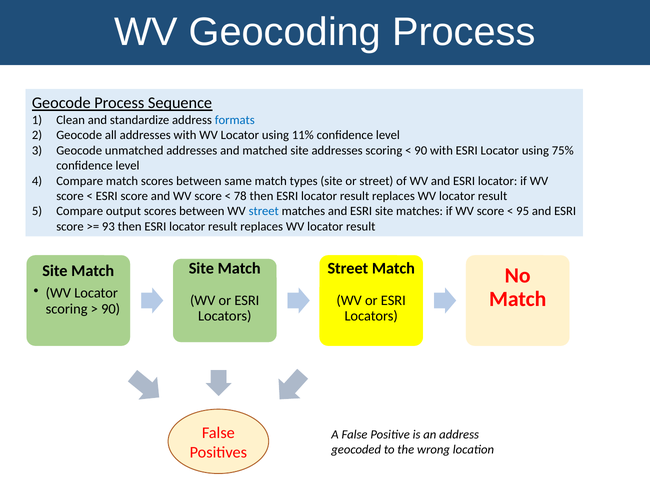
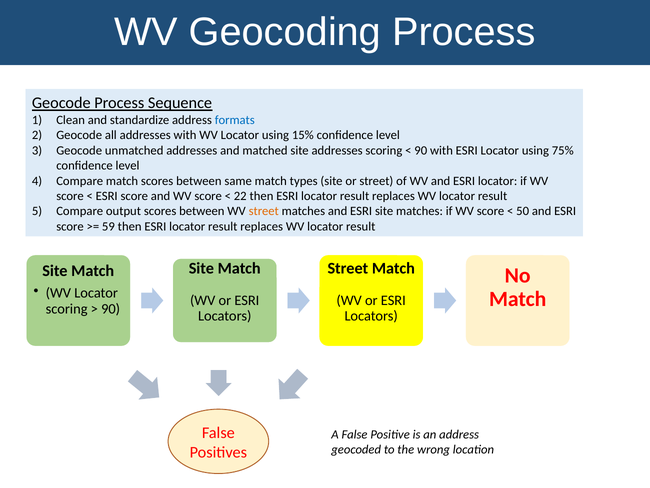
11%: 11% -> 15%
78: 78 -> 22
street at (264, 211) colour: blue -> orange
95: 95 -> 50
93: 93 -> 59
